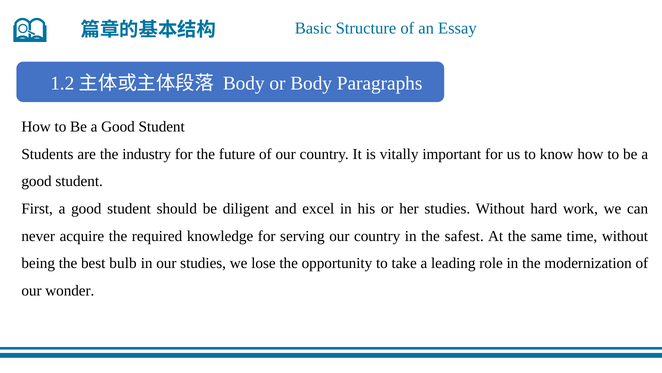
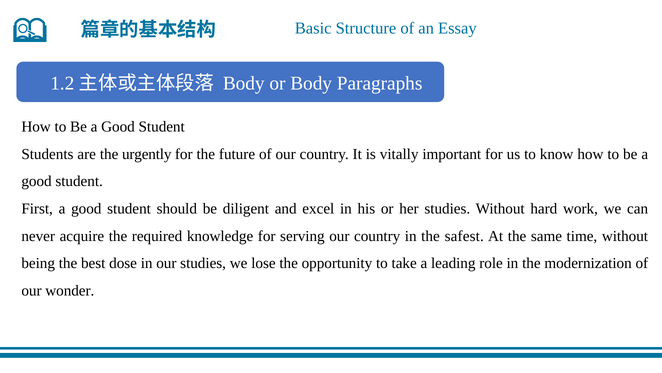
industry: industry -> urgently
bulb: bulb -> dose
